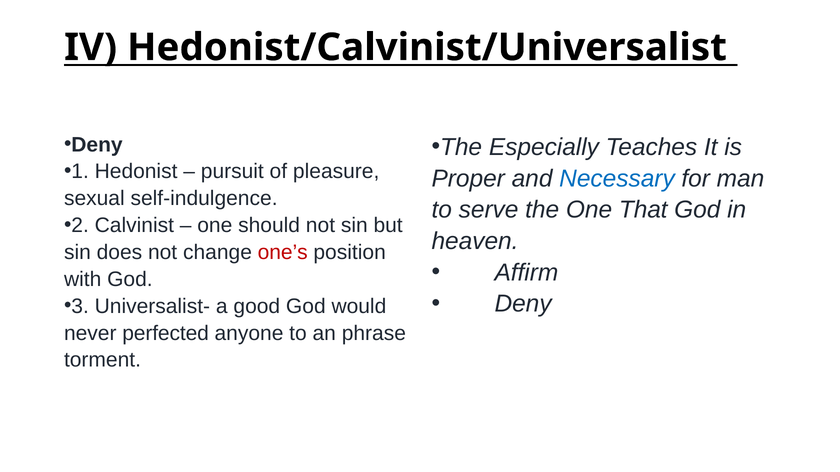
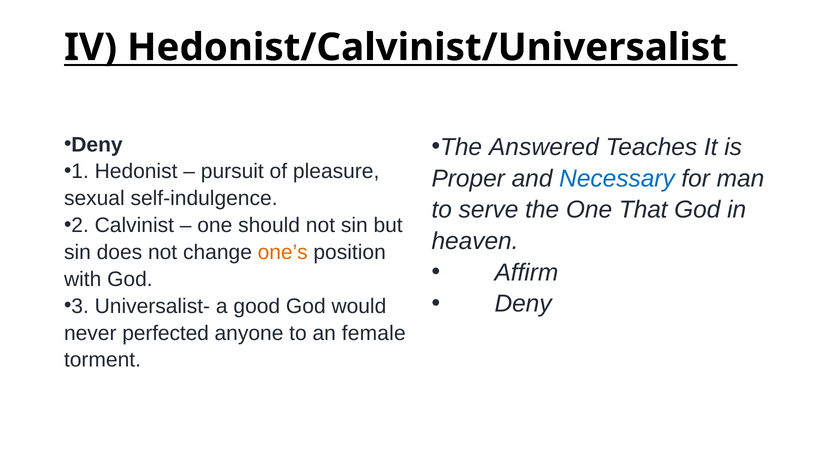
Especially: Especially -> Answered
one’s colour: red -> orange
phrase: phrase -> female
